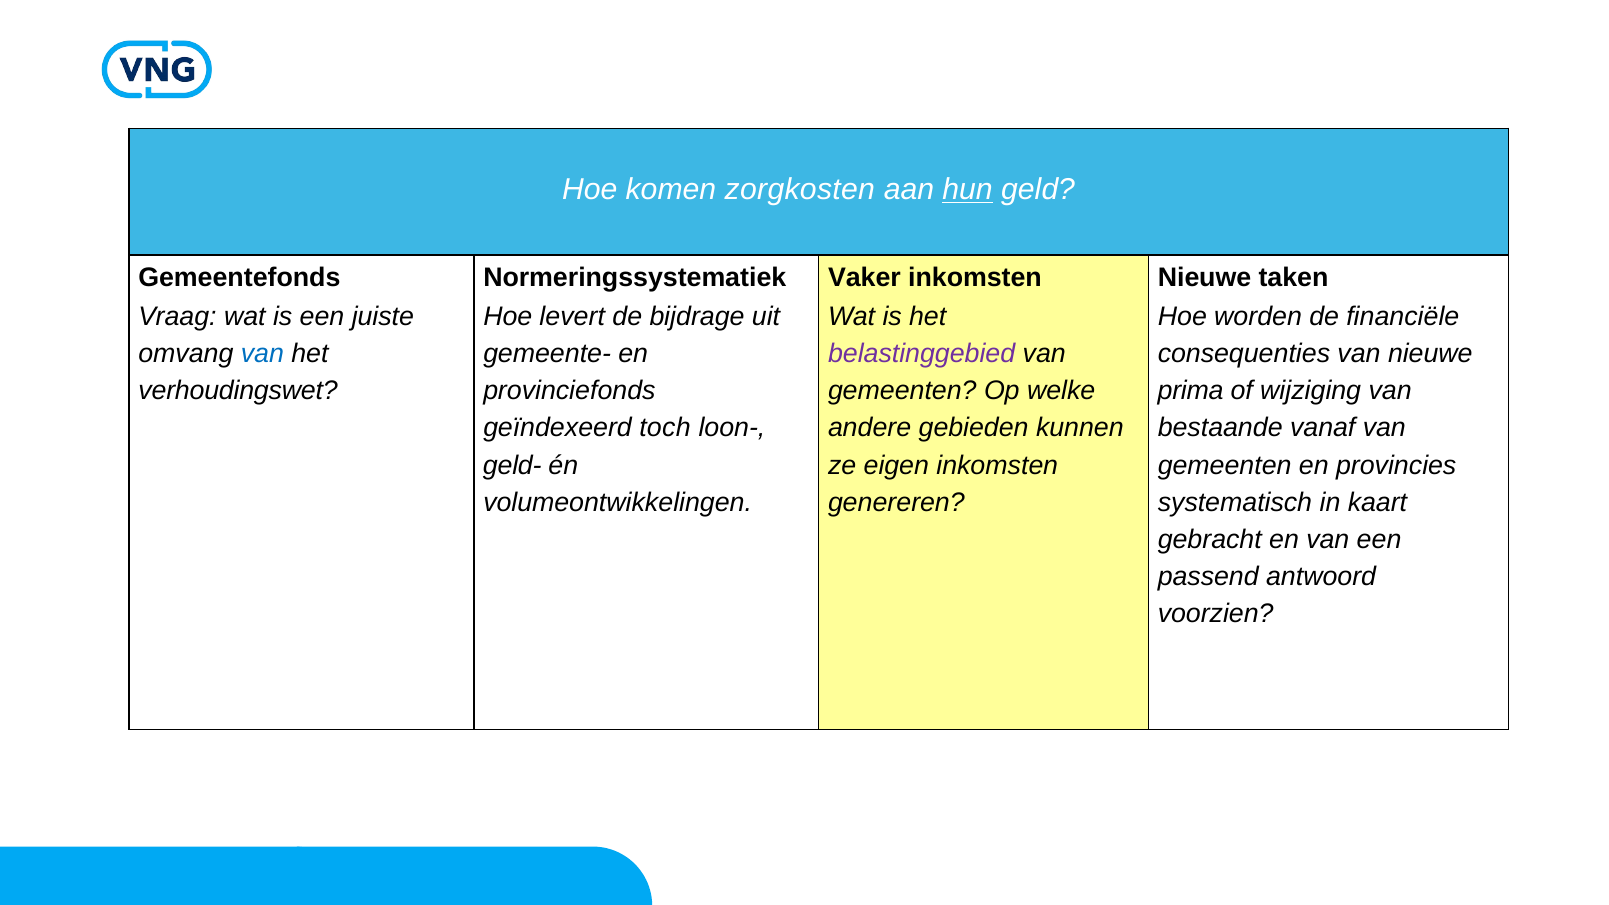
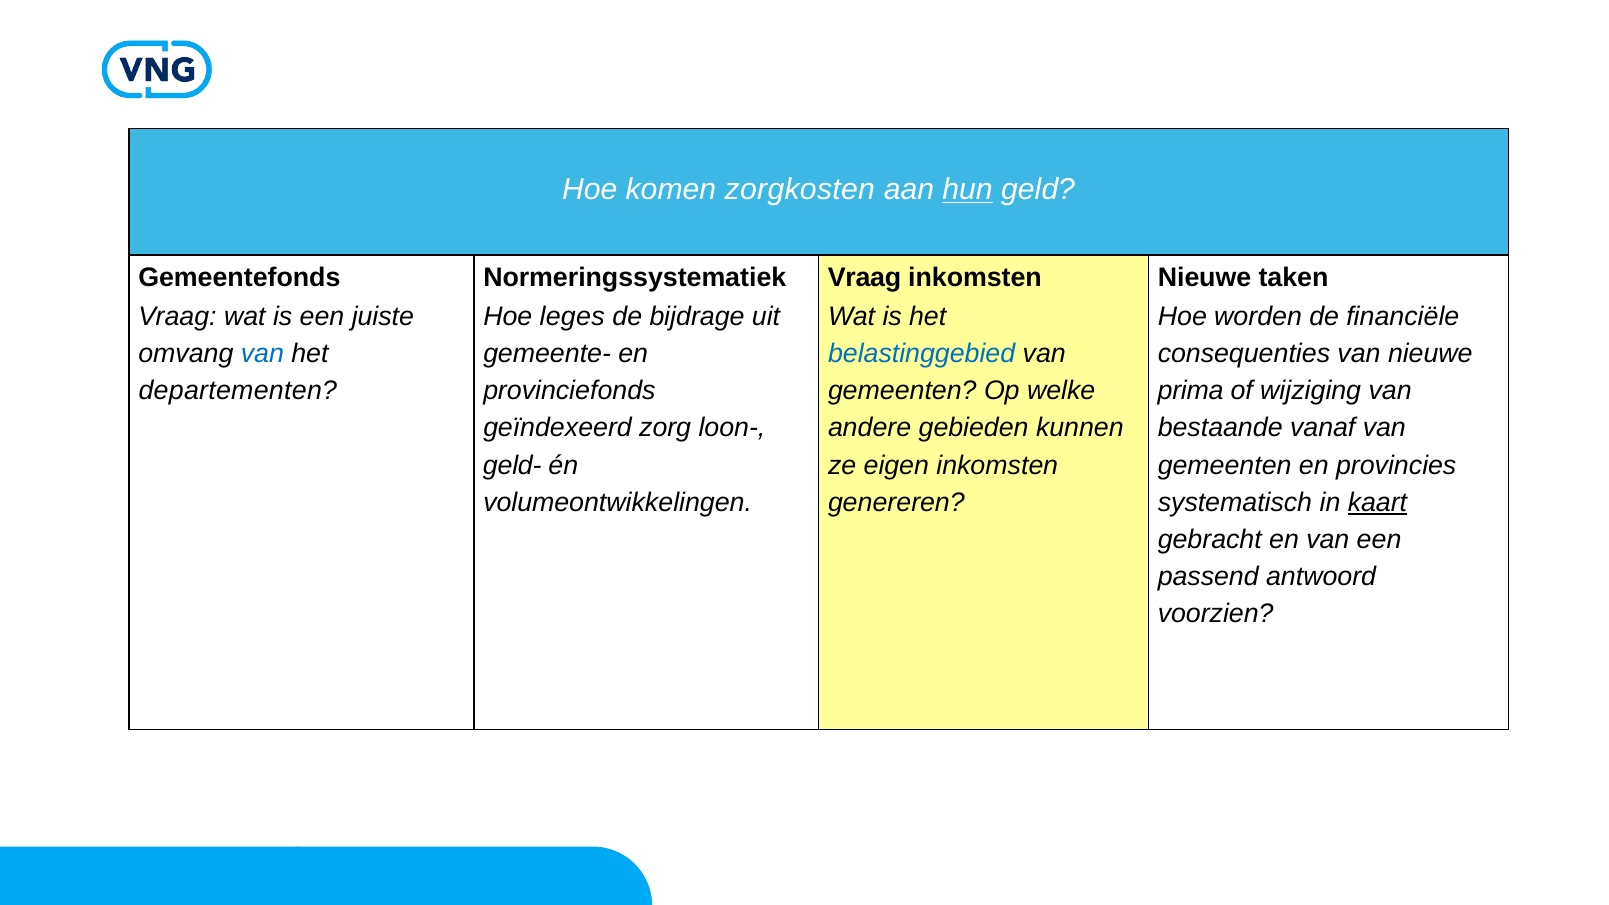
Vaker at (864, 278): Vaker -> Vraag
levert: levert -> leges
belastinggebied colour: purple -> blue
verhoudingswet: verhoudingswet -> departementen
toch: toch -> zorg
kaart underline: none -> present
